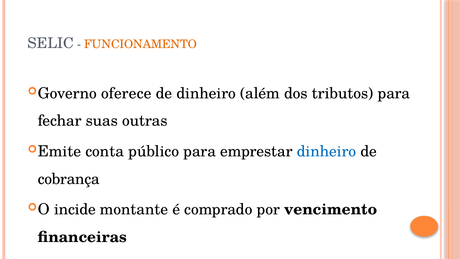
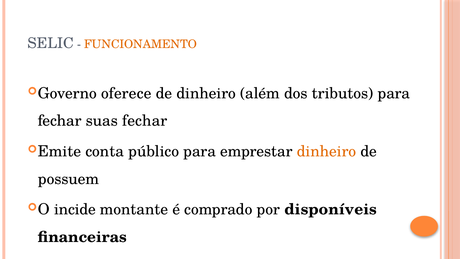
suas outras: outras -> fechar
dinheiro at (326, 151) colour: blue -> orange
cobrança: cobrança -> possuem
vencimento: vencimento -> disponíveis
